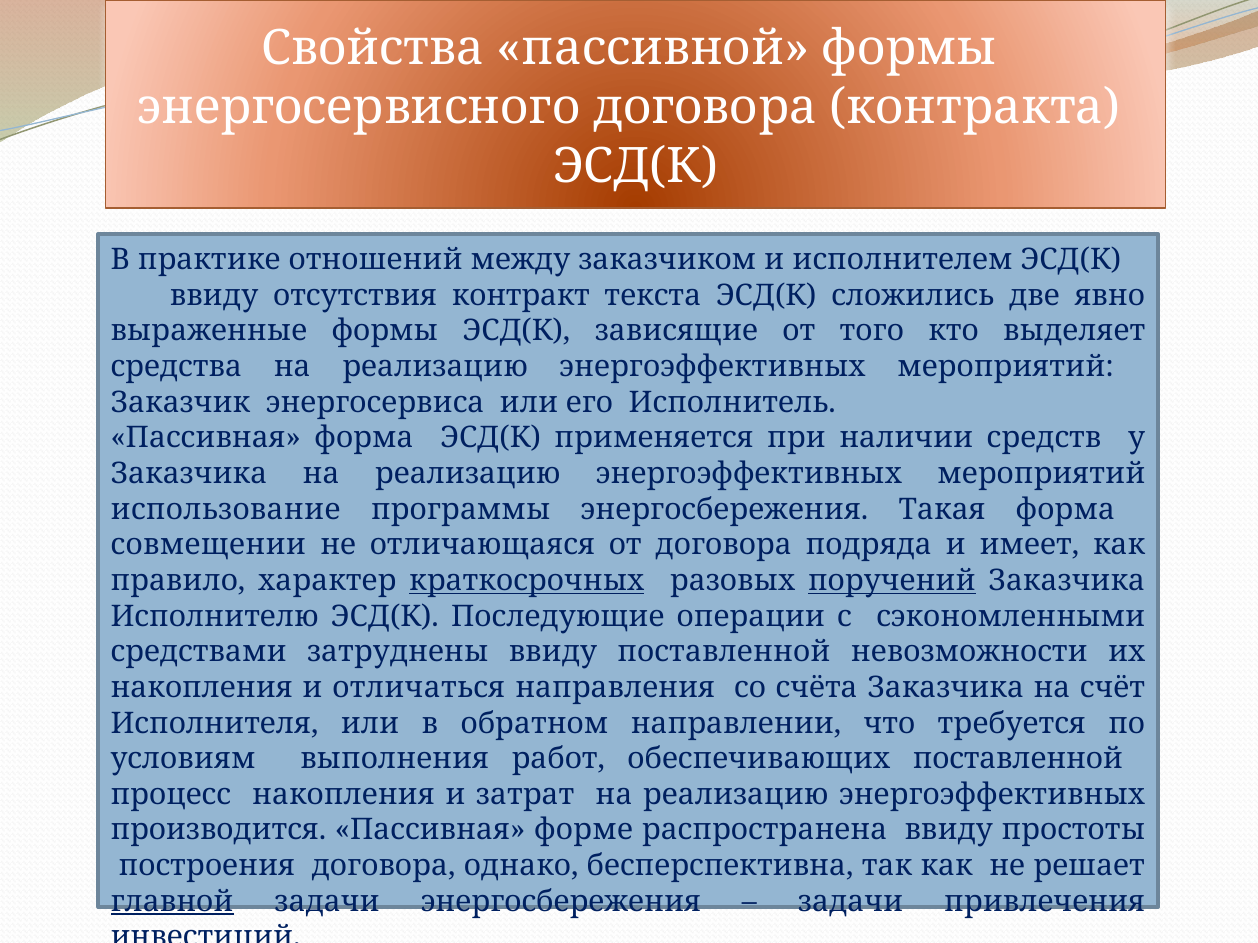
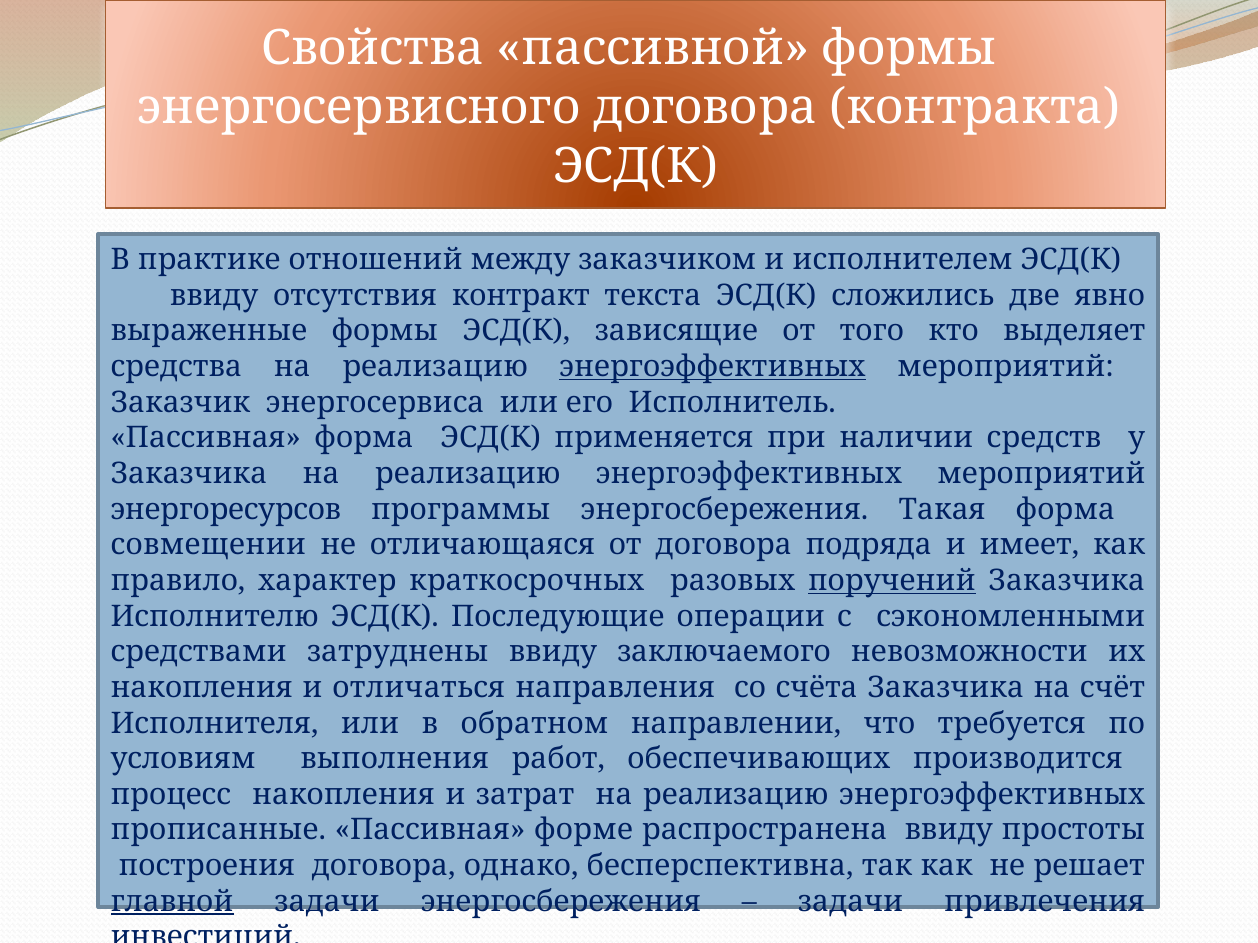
энергоэффективных at (713, 367) underline: none -> present
использование: использование -> энергоресурсов
краткосрочных underline: present -> none
ввиду поставленной: поставленной -> заключаемого
обеспечивающих поставленной: поставленной -> производится
производится: производится -> прописанные
